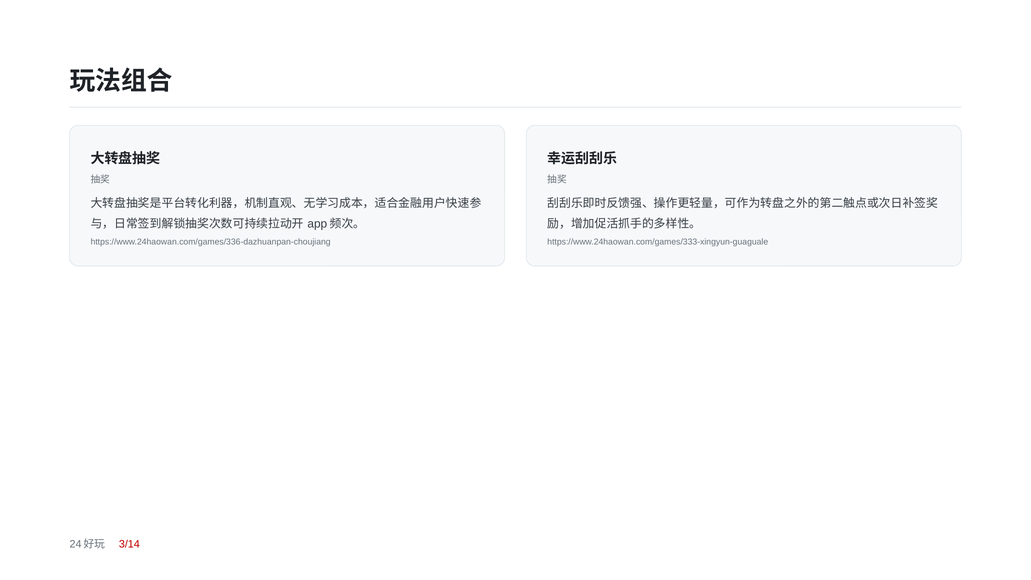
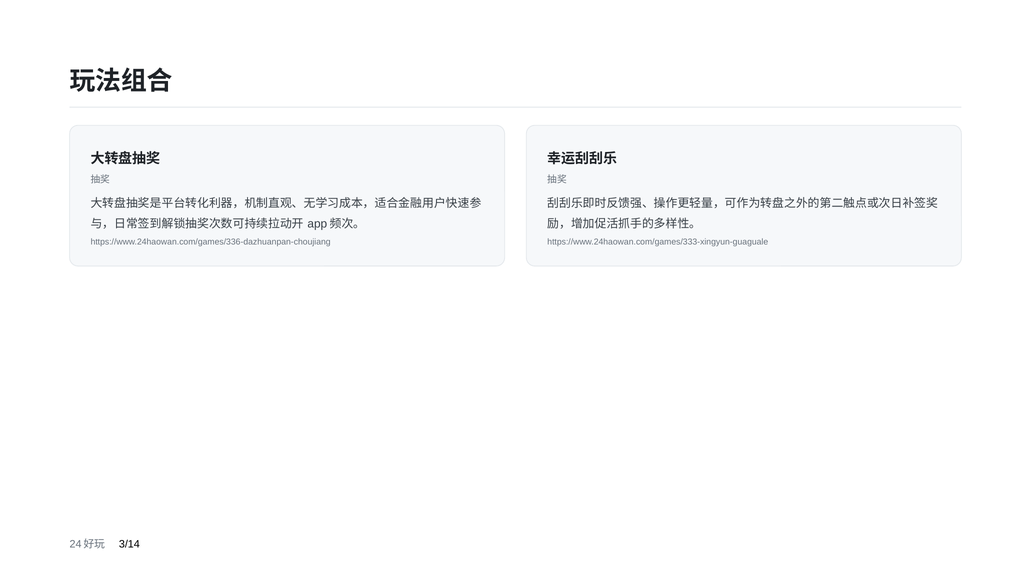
3/14 colour: red -> black
